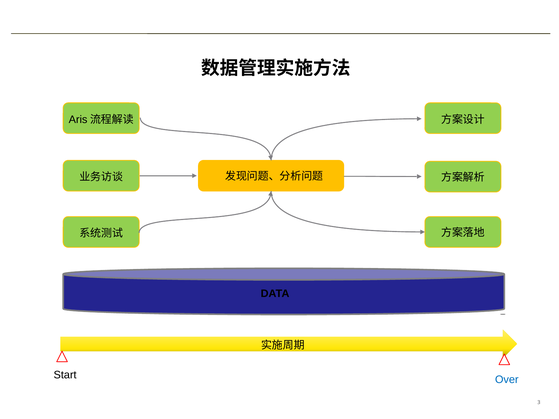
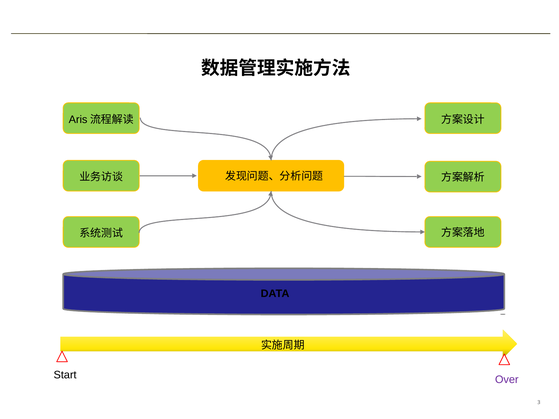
Over colour: blue -> purple
